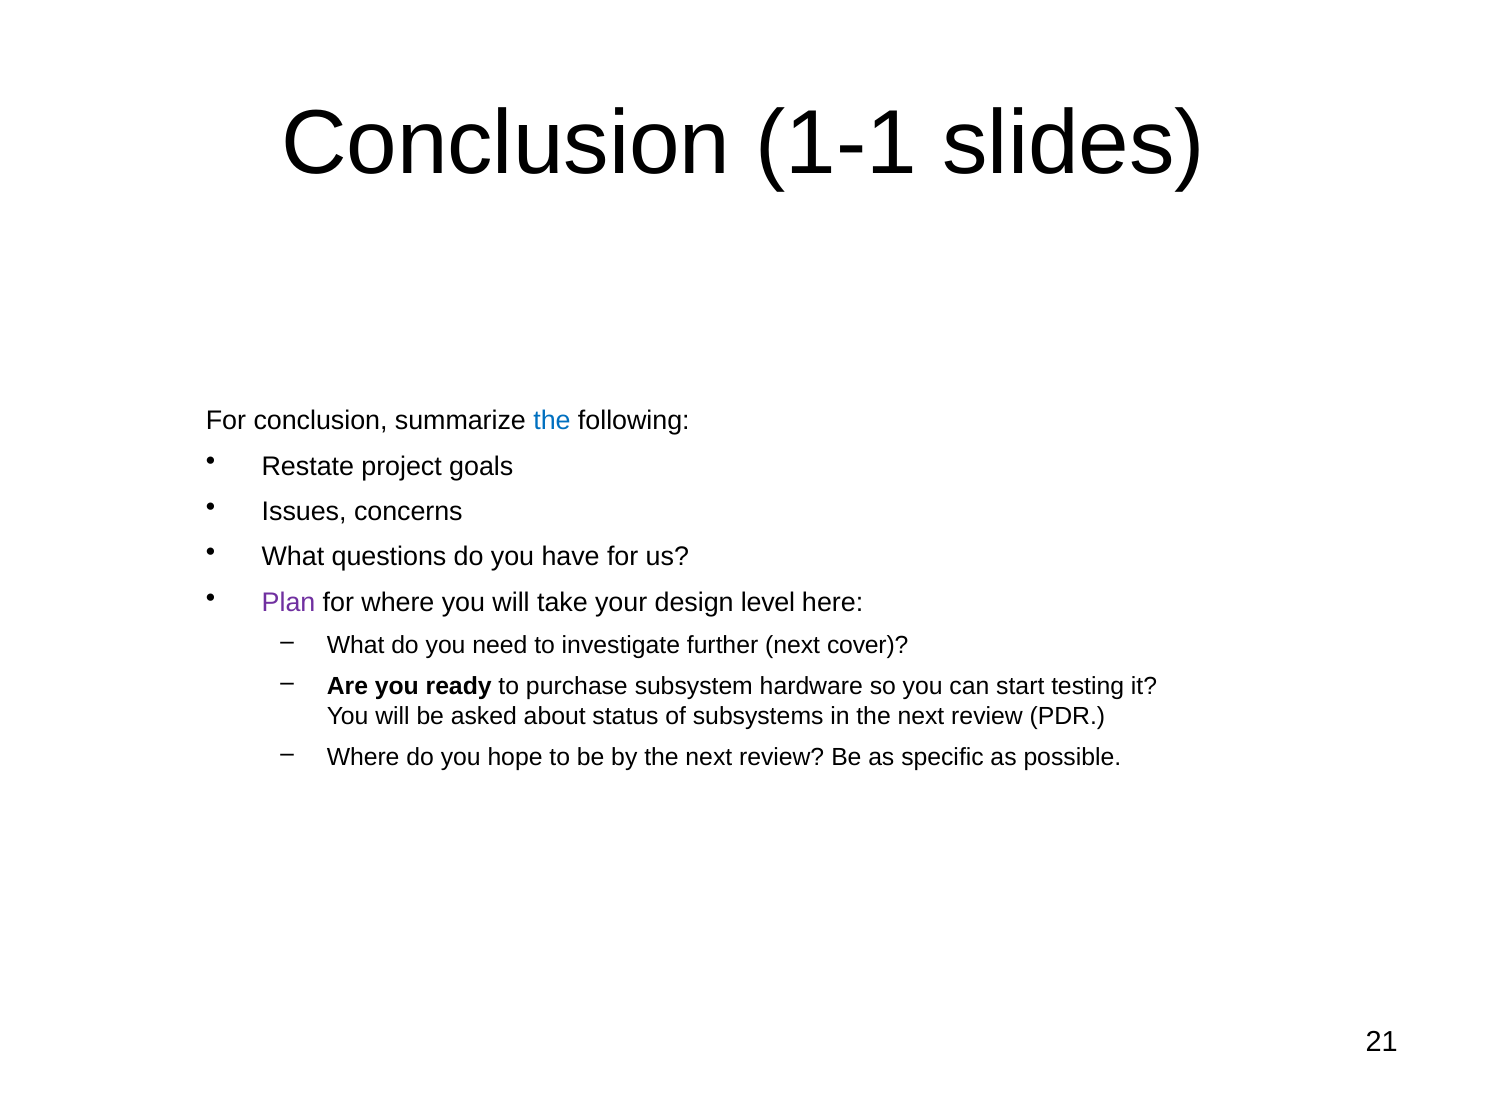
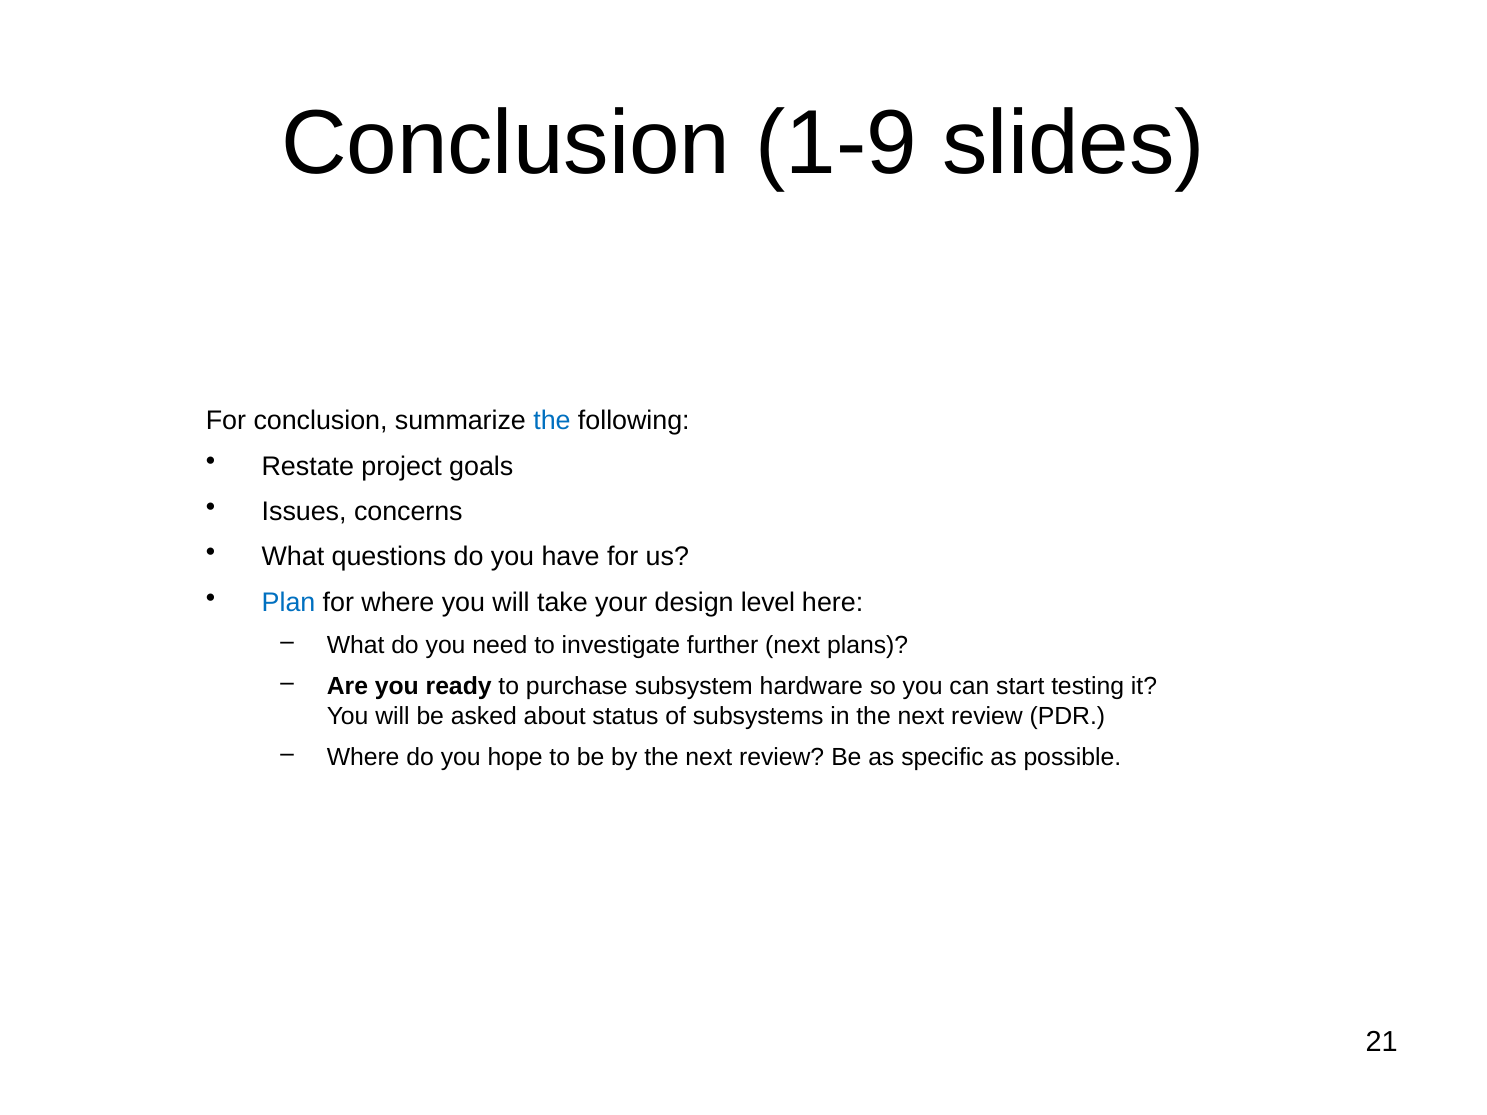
1-1: 1-1 -> 1-9
Plan colour: purple -> blue
cover: cover -> plans
